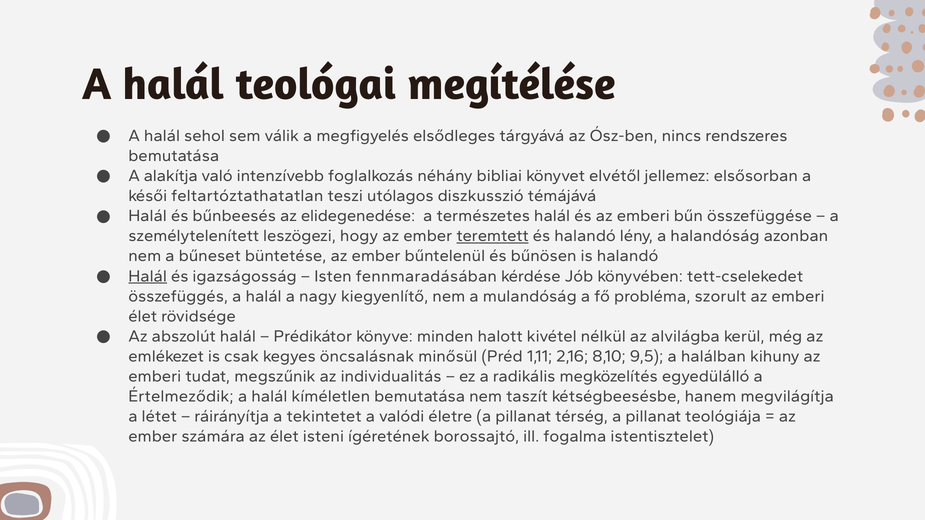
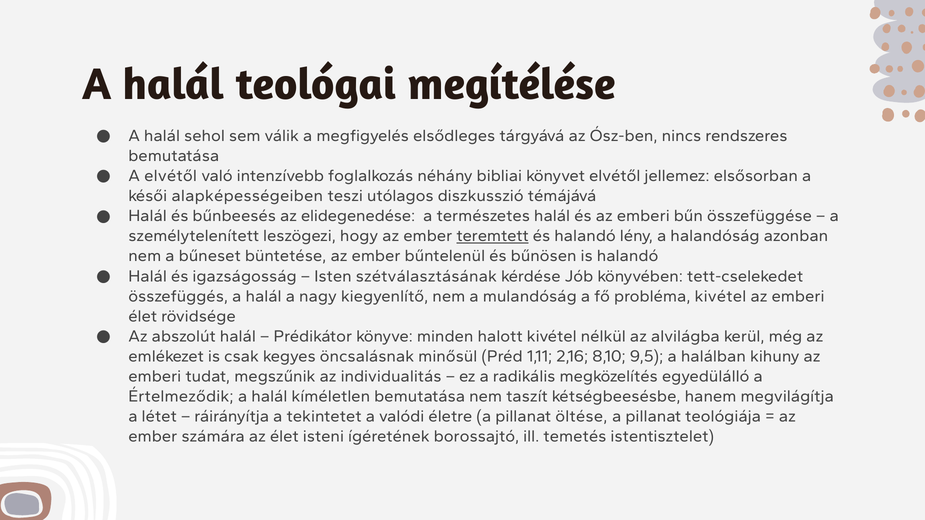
A alakítja: alakítja -> elvétől
feltartóztathatatlan: feltartóztathatatlan -> alapképességeiben
Halál at (148, 276) underline: present -> none
fennmaradásában: fennmaradásában -> szétválasztásának
probléma szorult: szorult -> kivétel
térség: térség -> öltése
fogalma: fogalma -> temetés
